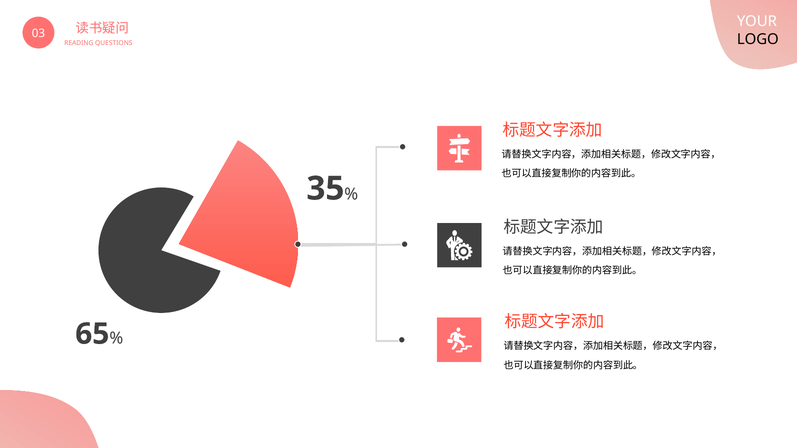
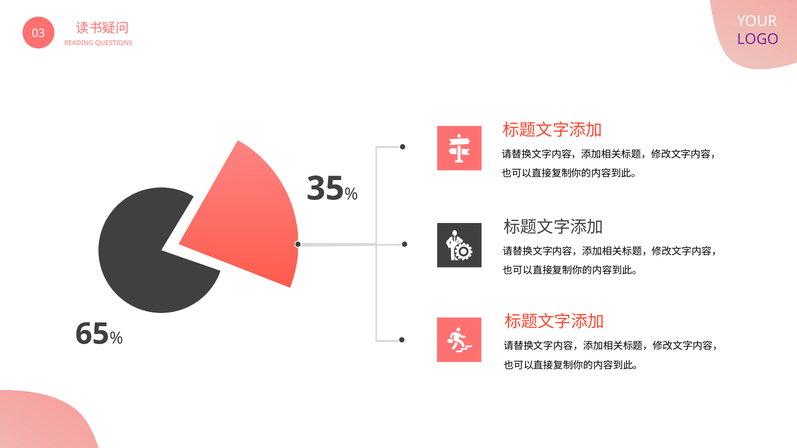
LOGO colour: black -> purple
